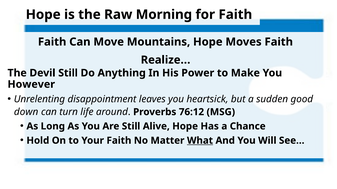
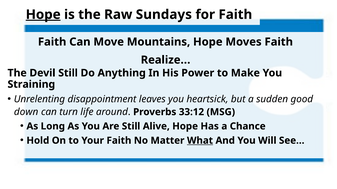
Hope at (43, 15) underline: none -> present
Morning: Morning -> Sundays
However: However -> Straining
76:12: 76:12 -> 33:12
